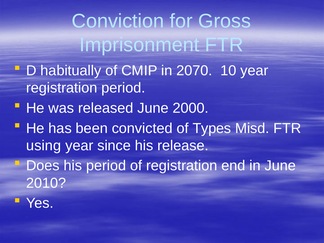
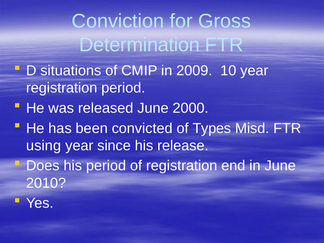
Imprisonment: Imprisonment -> Determination
habitually: habitually -> situations
2070: 2070 -> 2009
